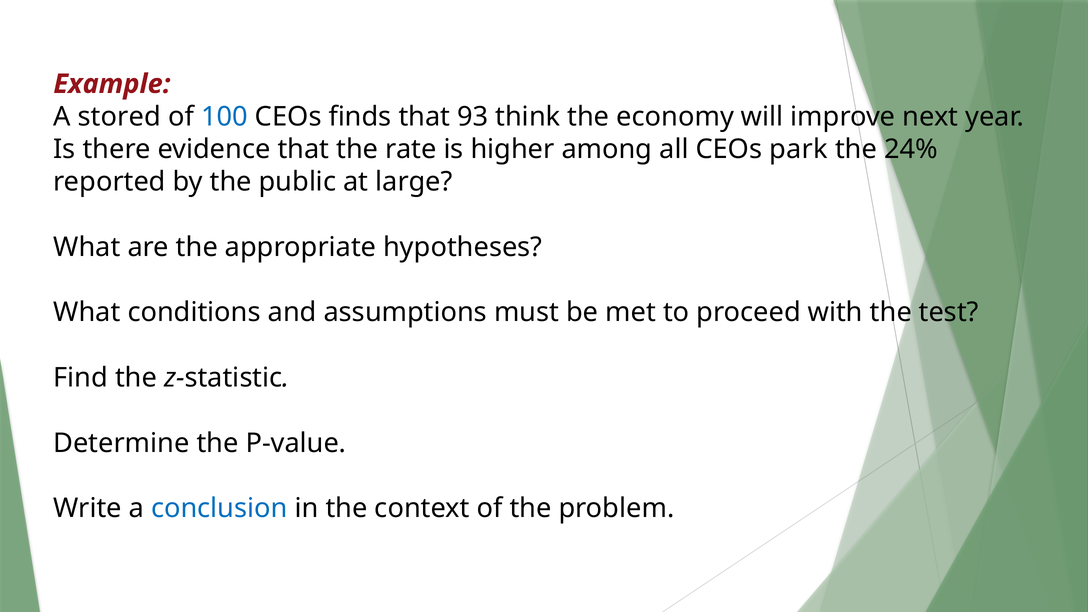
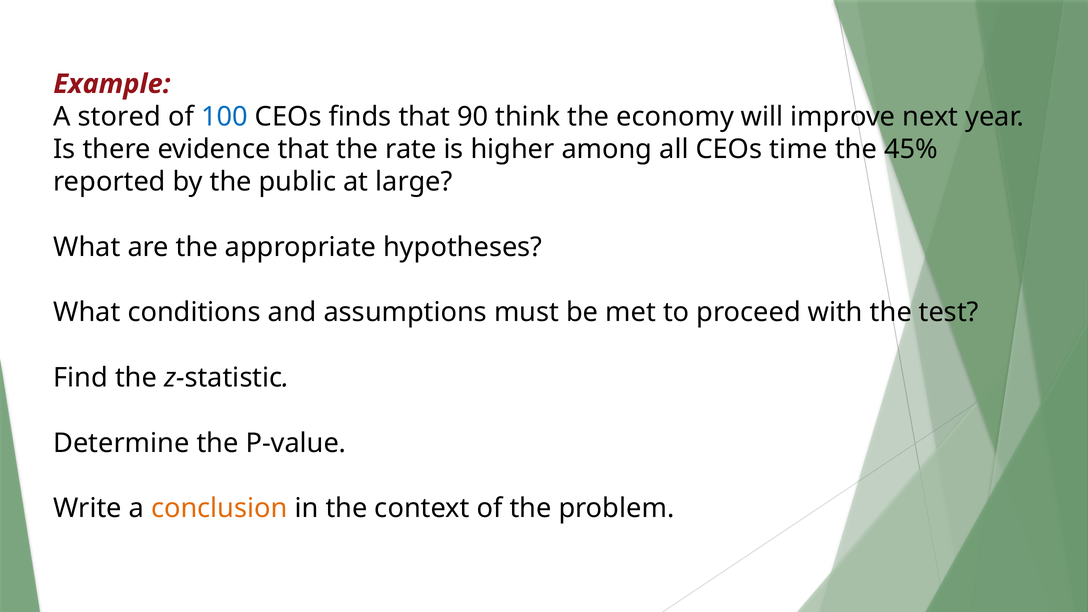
93: 93 -> 90
park: park -> time
24%: 24% -> 45%
conclusion colour: blue -> orange
